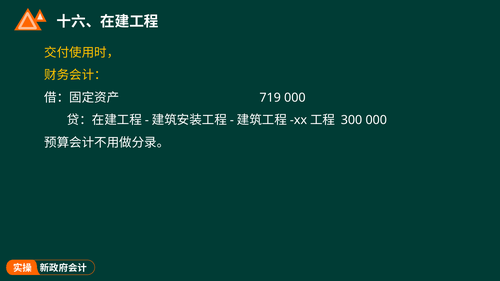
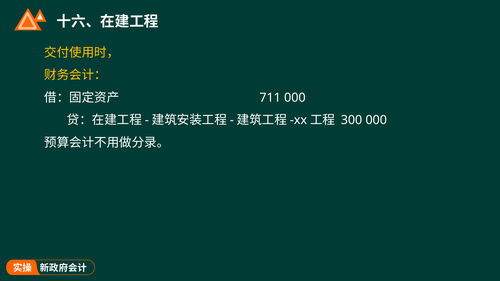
719: 719 -> 711
